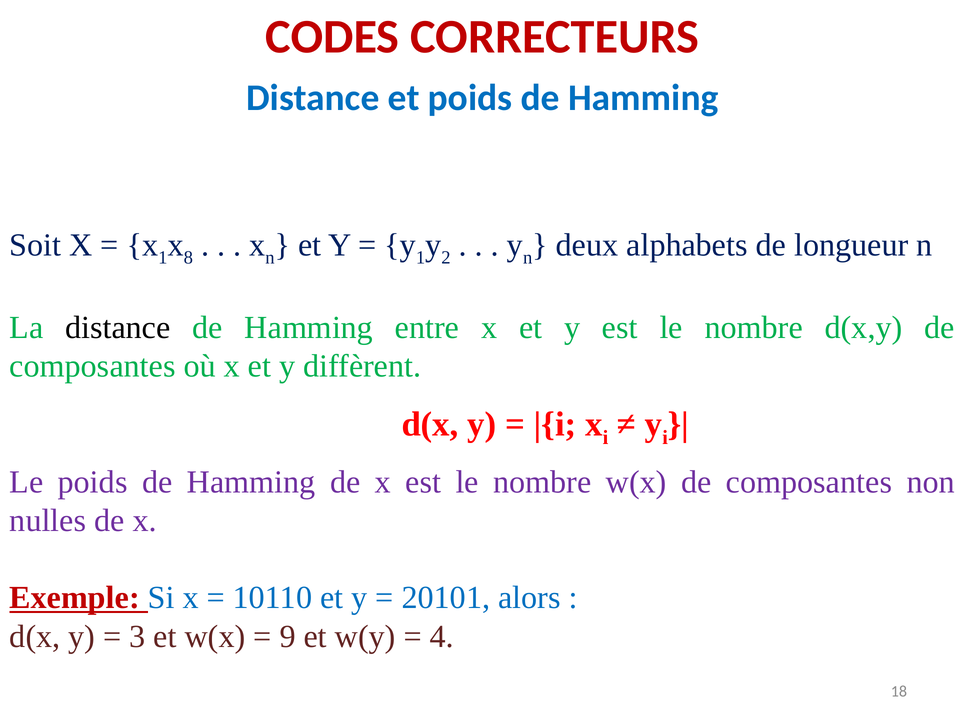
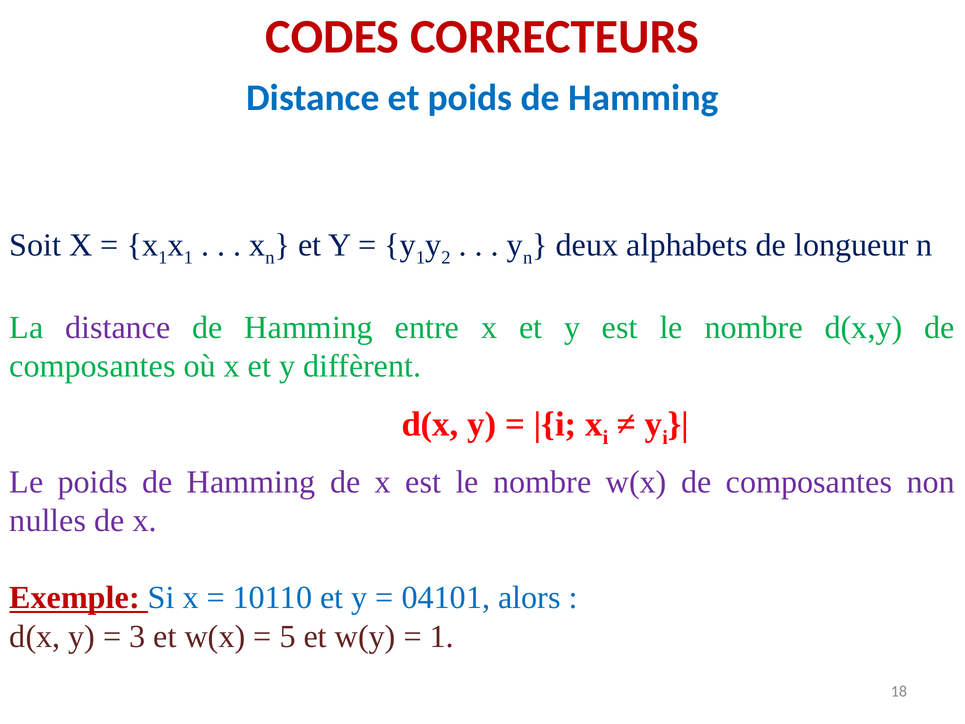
8 at (188, 257): 8 -> 1
distance at (118, 327) colour: black -> purple
20101: 20101 -> 04101
9: 9 -> 5
4 at (442, 636): 4 -> 1
